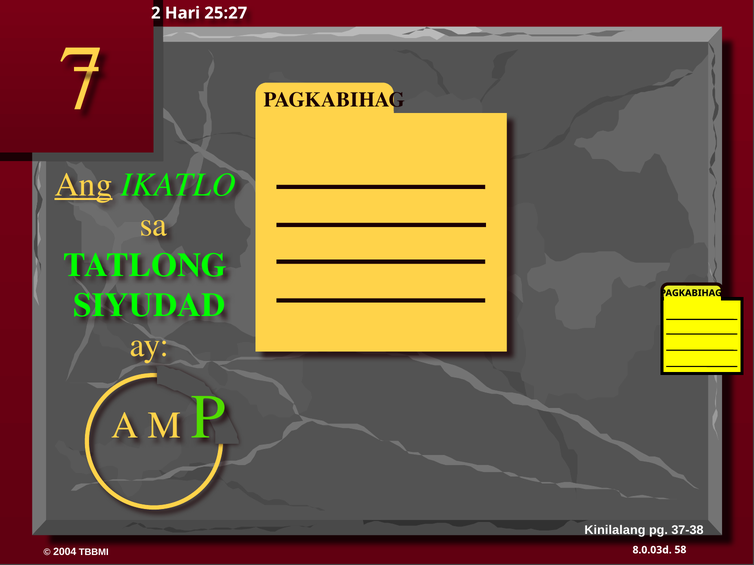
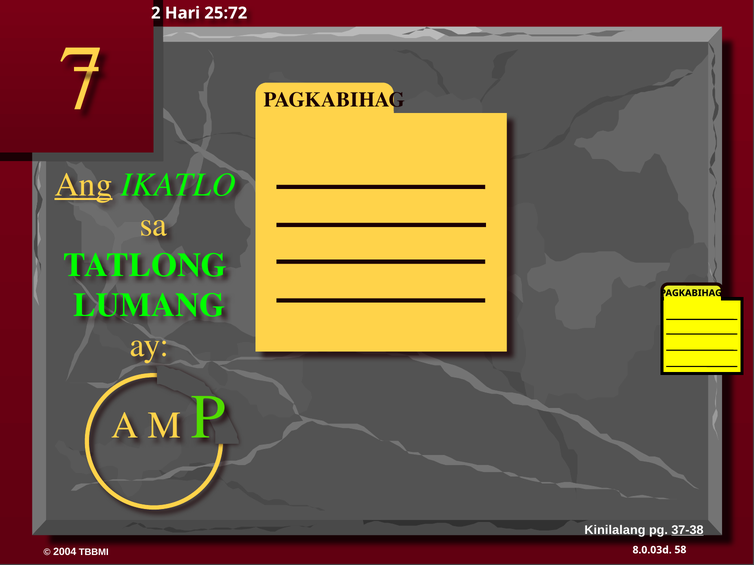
25:27: 25:27 -> 25:72
SIYUDAD: SIYUDAD -> LUMANG
37-38 underline: none -> present
